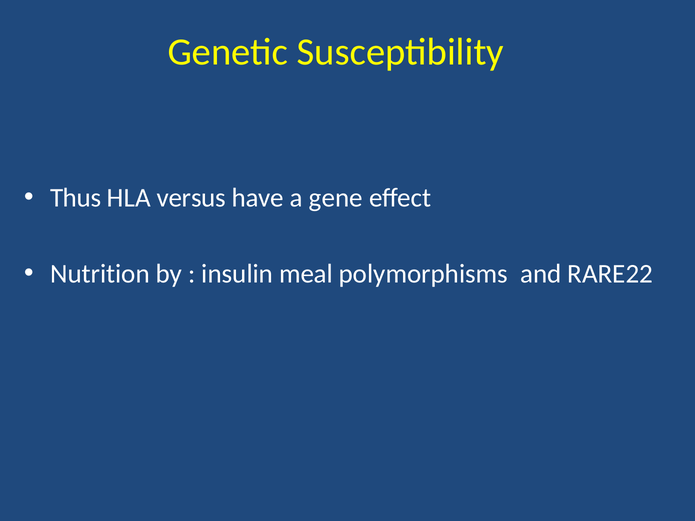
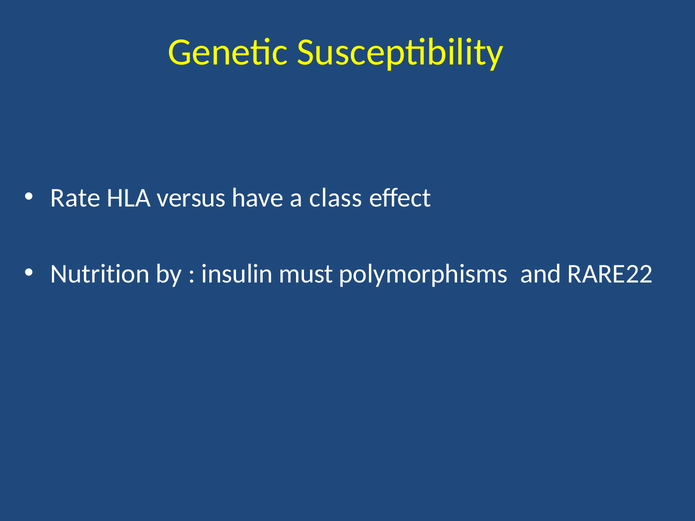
Thus: Thus -> Rate
gene: gene -> class
meal: meal -> must
